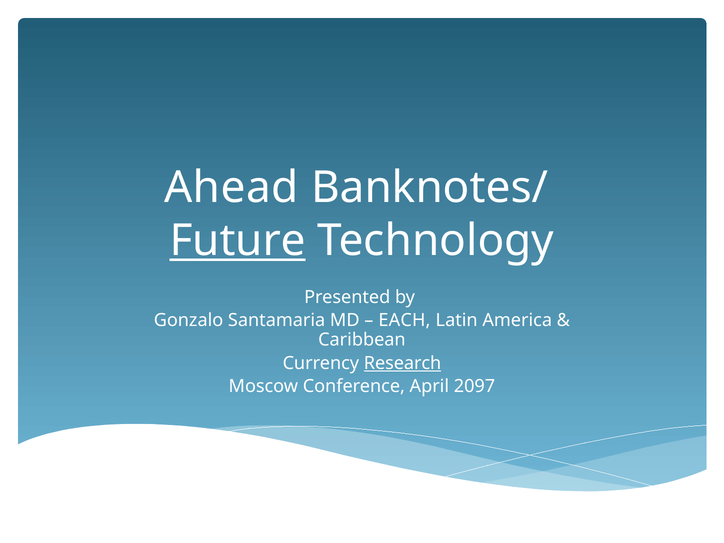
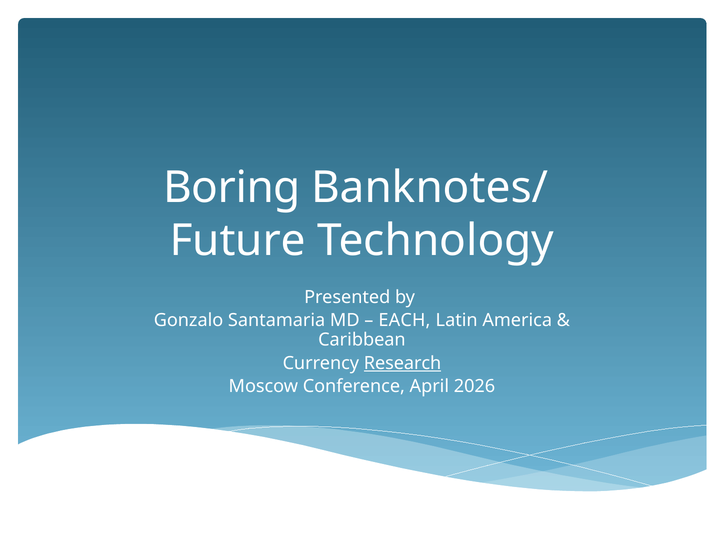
Ahead: Ahead -> Boring
Future underline: present -> none
2097: 2097 -> 2026
